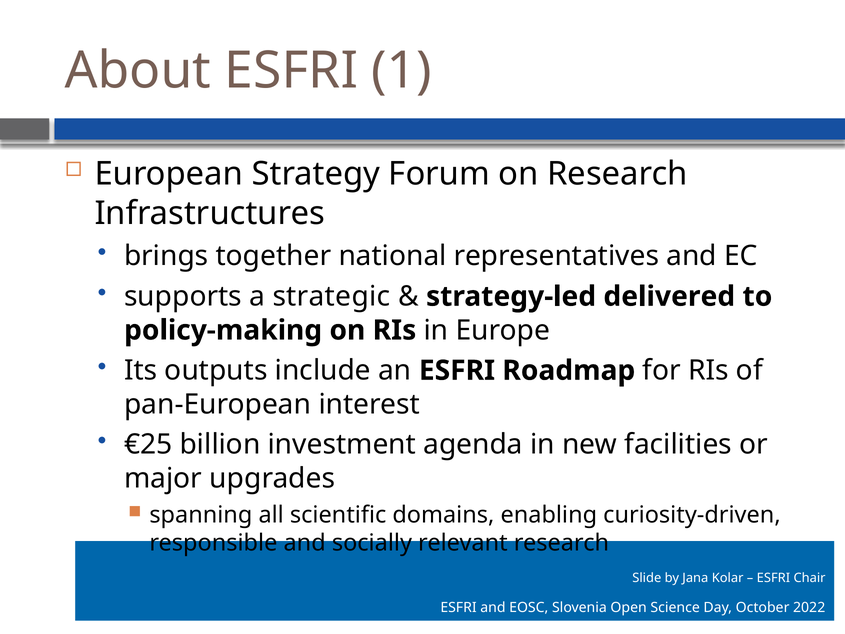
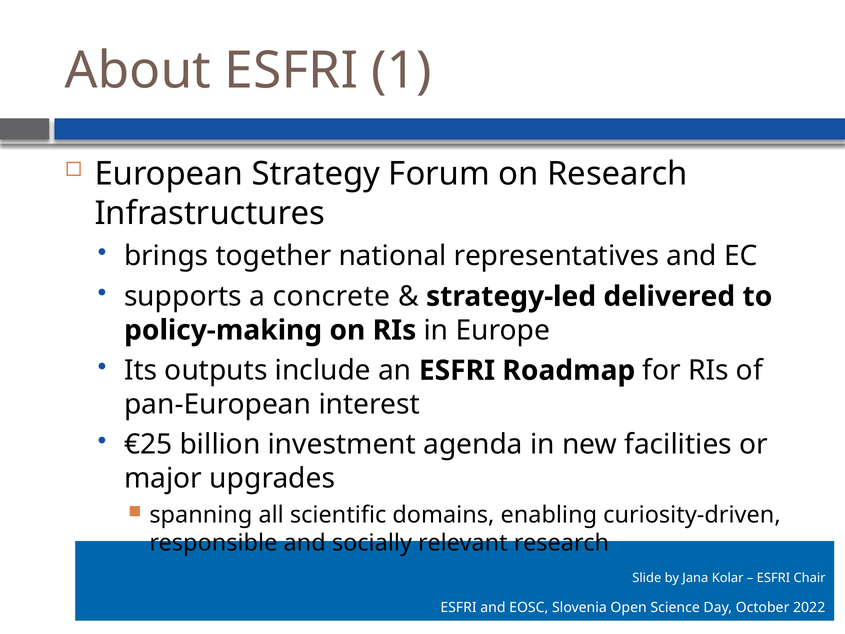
strategic: strategic -> concrete
